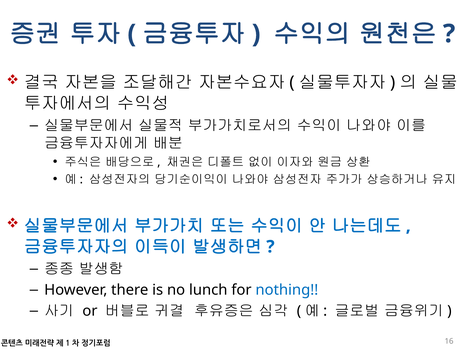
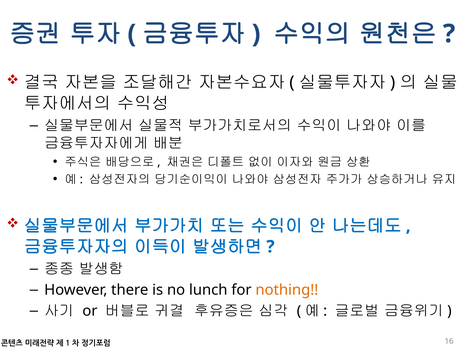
nothing colour: blue -> orange
